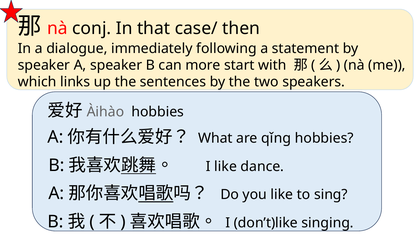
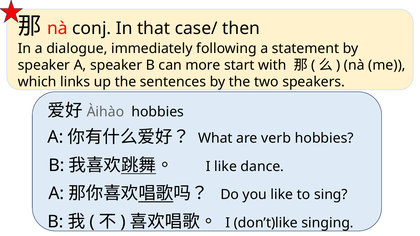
qǐng: qǐng -> verb
